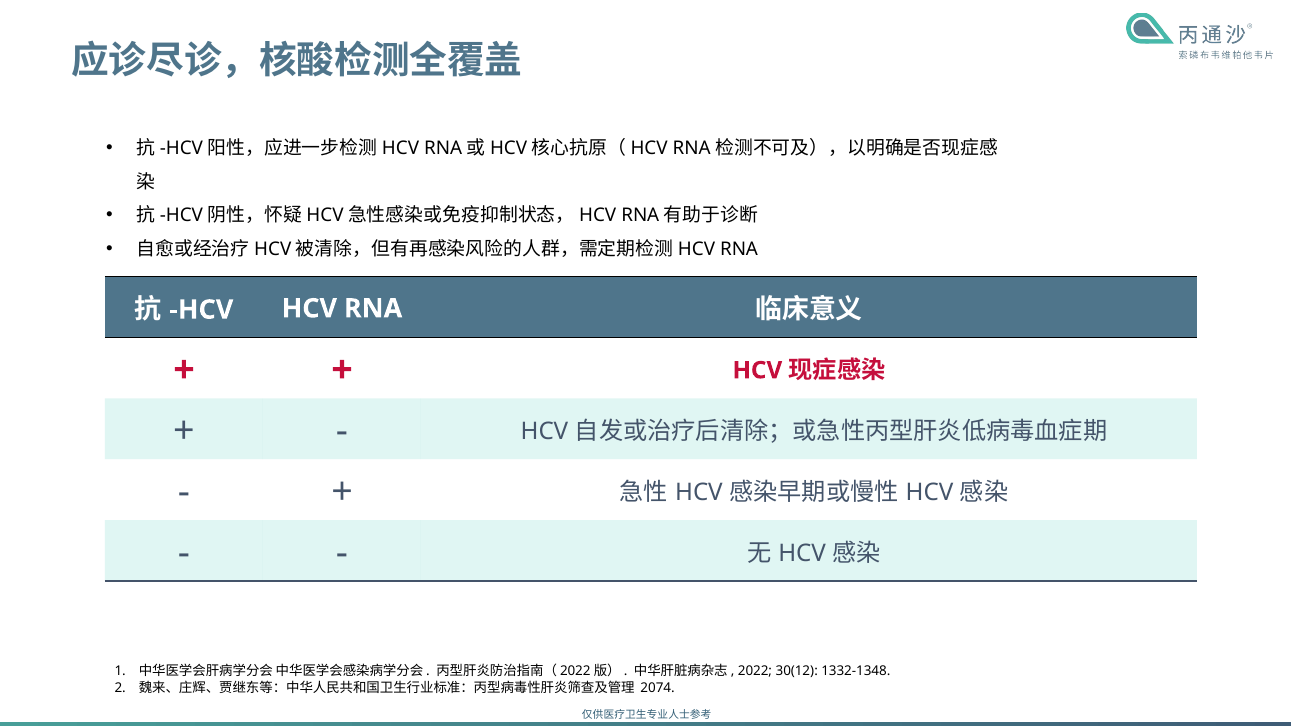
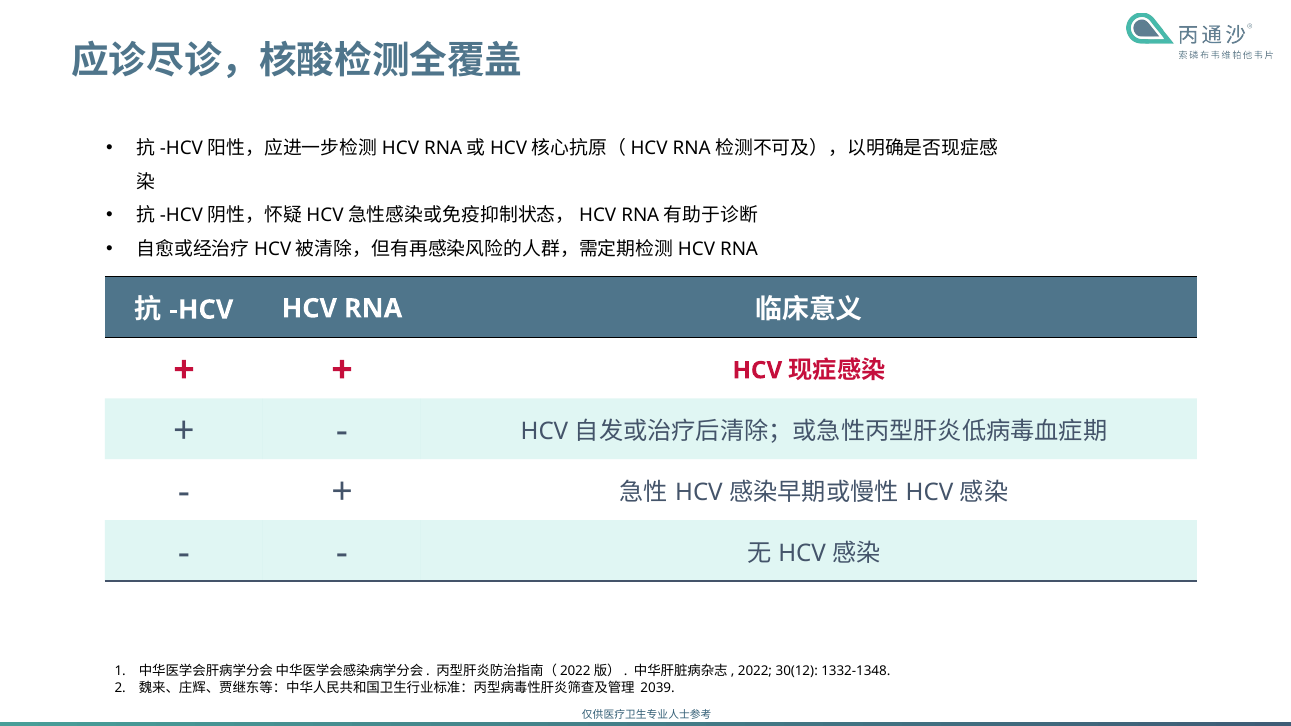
2074: 2074 -> 2039
